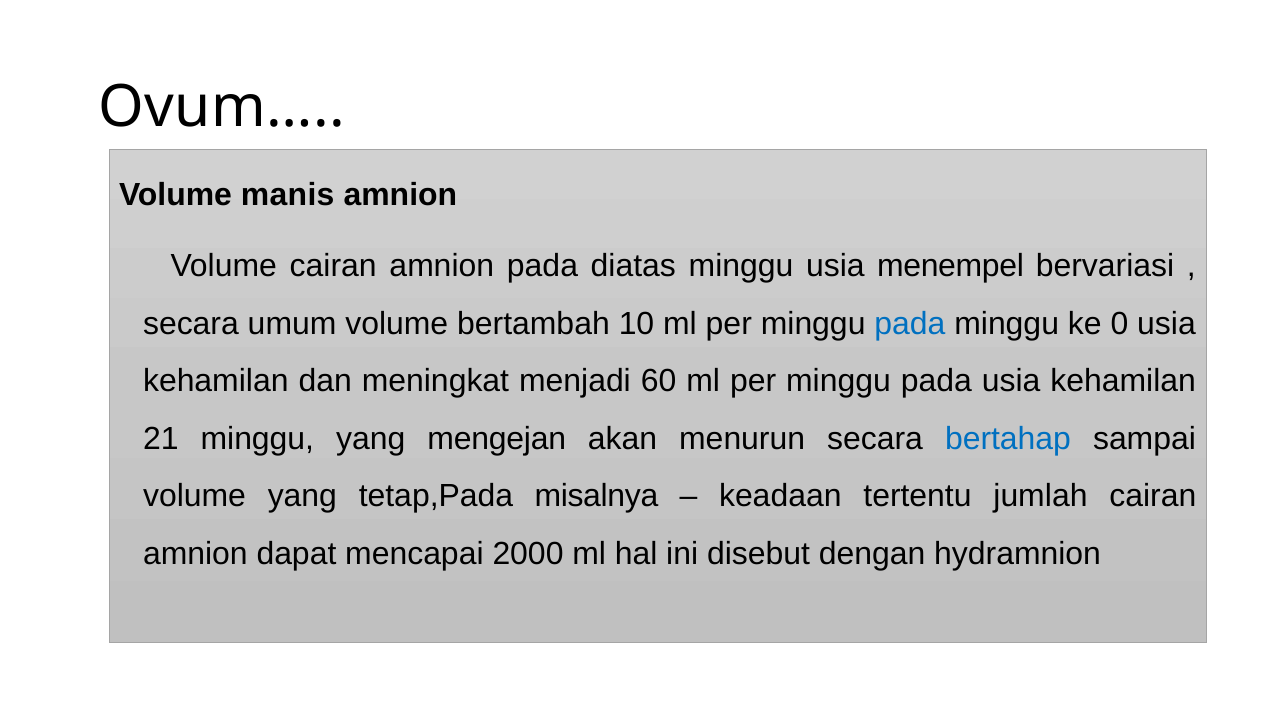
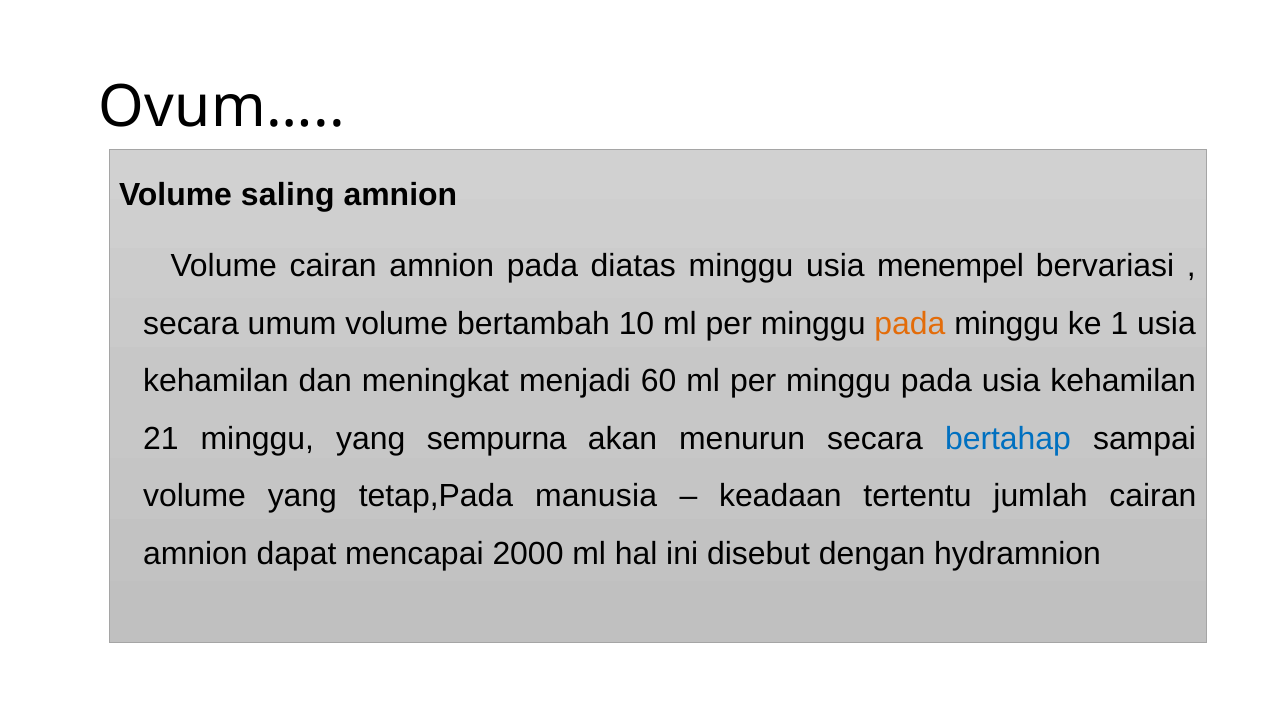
manis: manis -> saling
pada at (910, 323) colour: blue -> orange
0: 0 -> 1
mengejan: mengejan -> sempurna
misalnya: misalnya -> manusia
